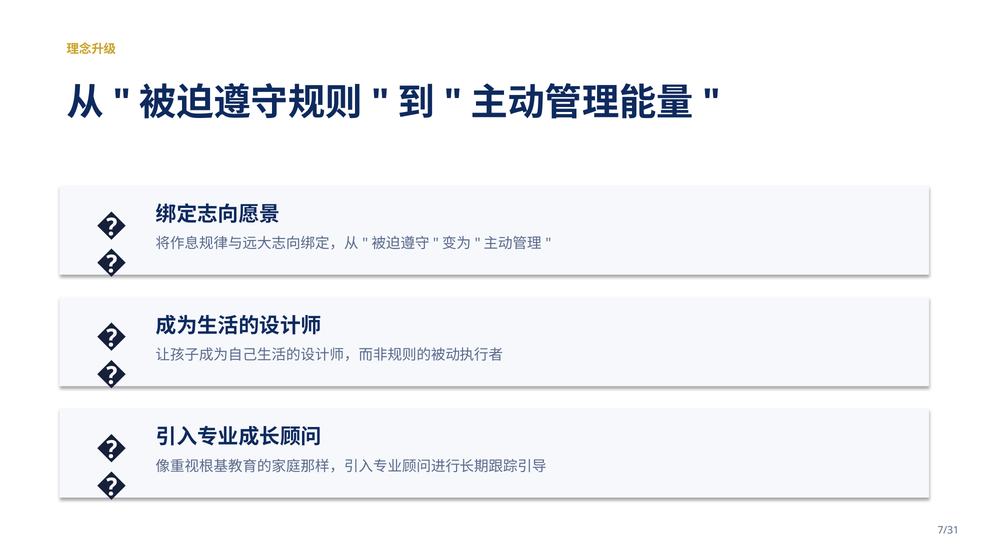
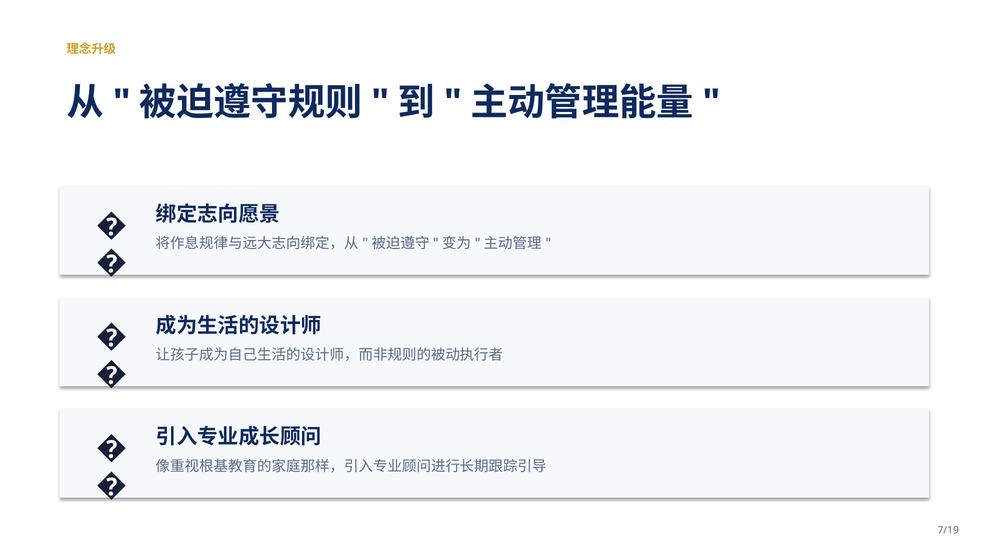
7/31: 7/31 -> 7/19
